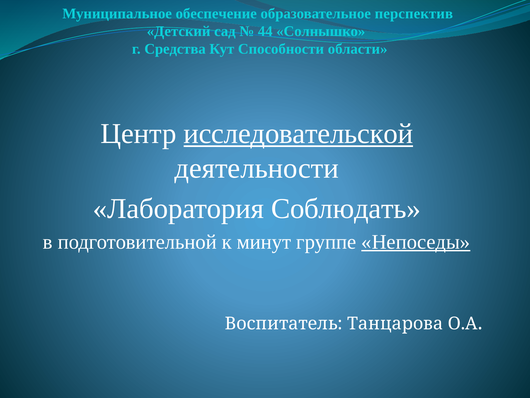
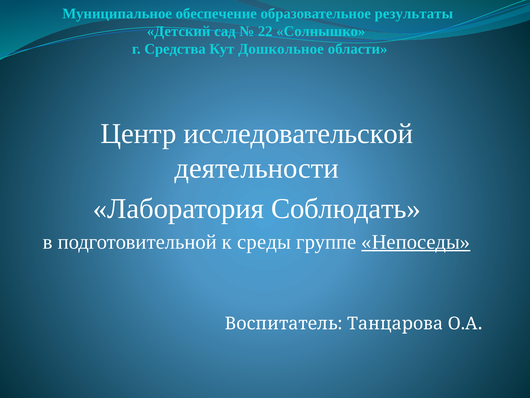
перспектив: перспектив -> результаты
44: 44 -> 22
Способности: Способности -> Дошкольное
исследовательской underline: present -> none
минут: минут -> среды
